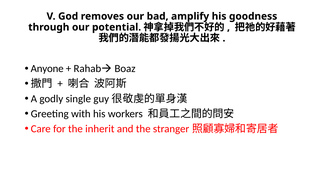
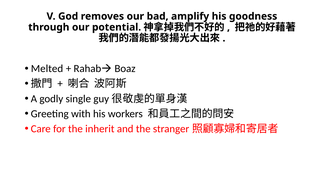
Anyone: Anyone -> Melted
